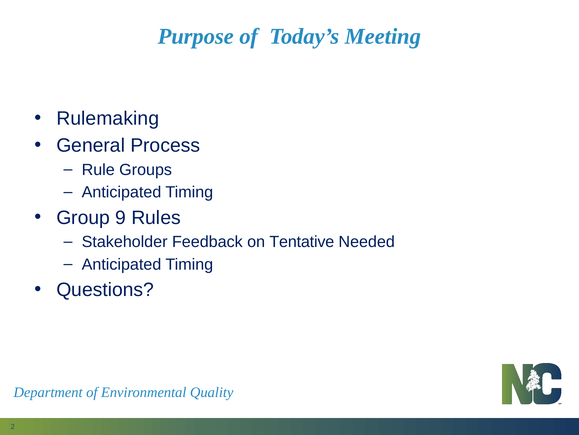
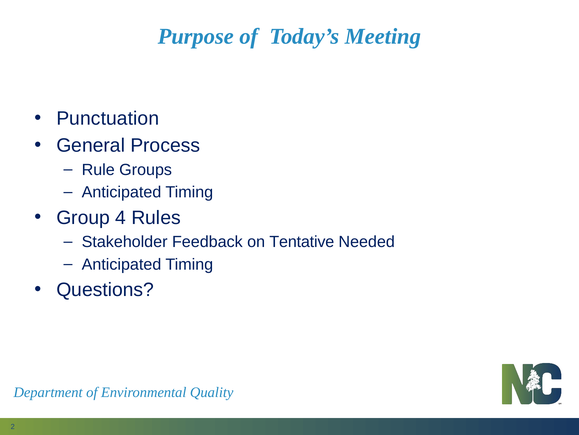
Rulemaking: Rulemaking -> Punctuation
9: 9 -> 4
